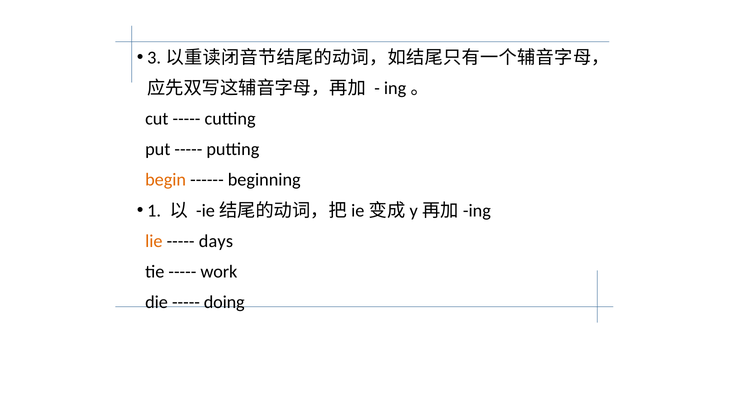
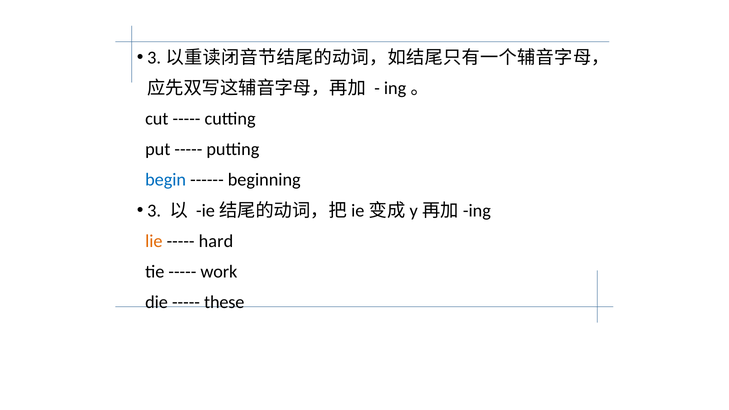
begin colour: orange -> blue
1 at (154, 211): 1 -> 3
days: days -> hard
doing: doing -> these
